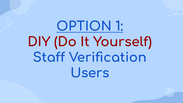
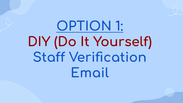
Users: Users -> Email
